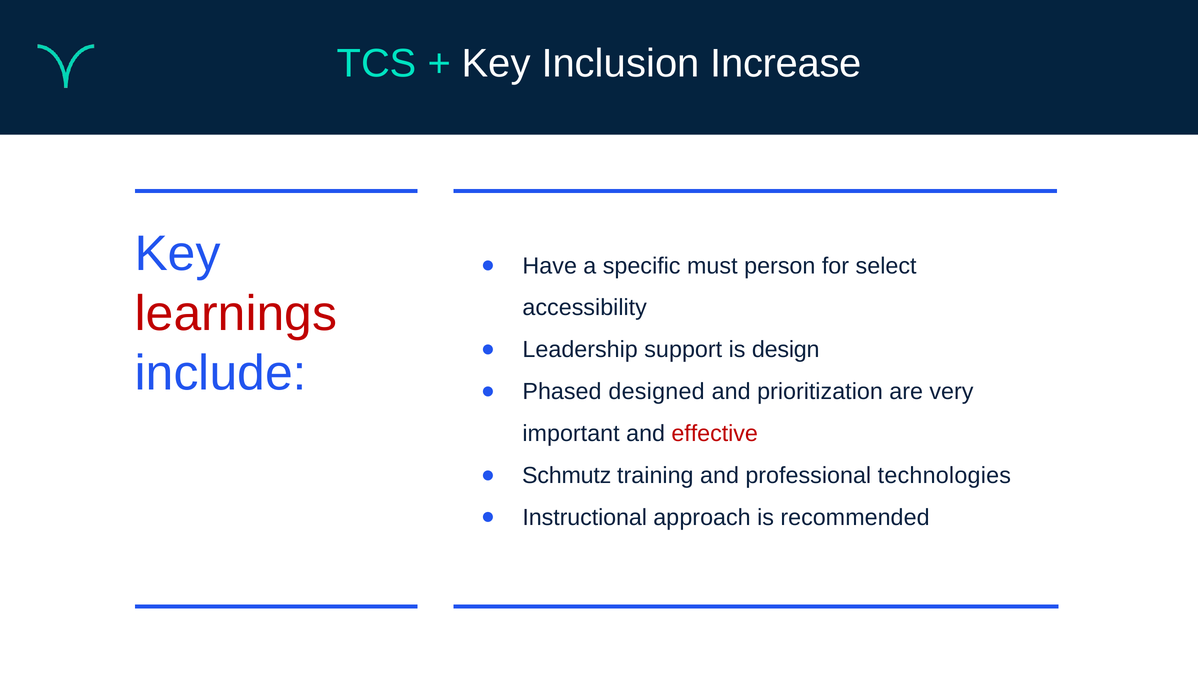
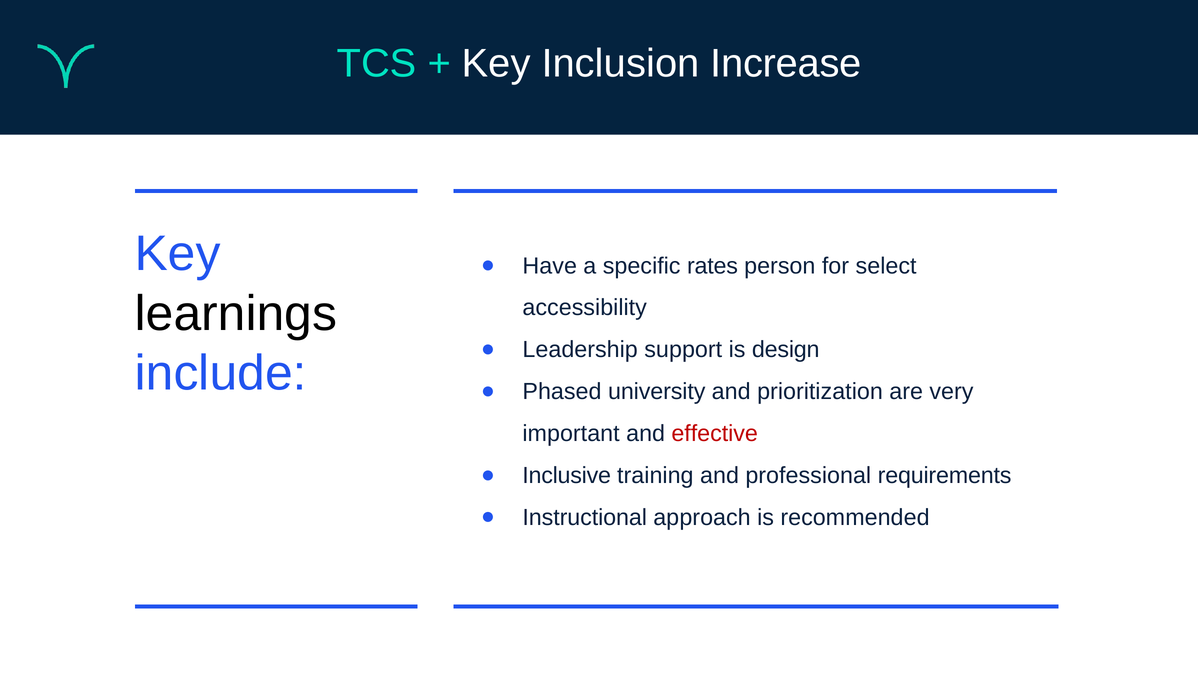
must: must -> rates
learnings colour: red -> black
designed: designed -> university
Schmutz: Schmutz -> Inclusive
technologies: technologies -> requirements
